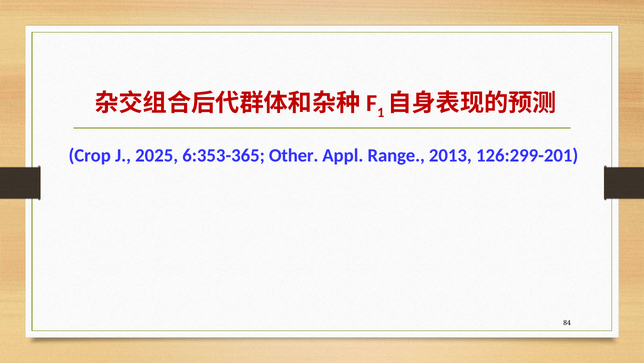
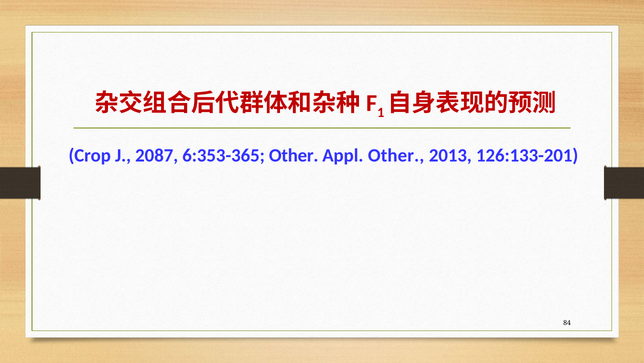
2025: 2025 -> 2087
Appl Range: Range -> Other
126:299-201: 126:299-201 -> 126:133-201
